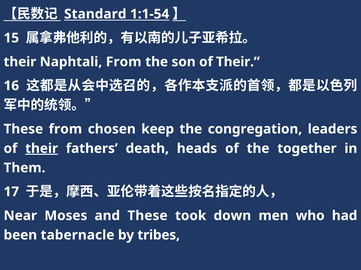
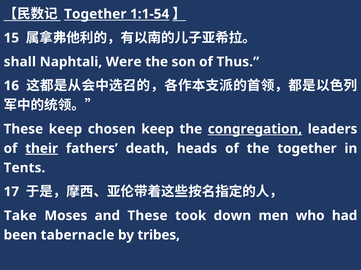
Standard at (95, 14): Standard -> Together
their at (20, 62): their -> shall
Naphtali From: From -> Were
son of Their: Their -> Thus
These from: from -> keep
congregation underline: none -> present
Them: Them -> Tents
Near: Near -> Take
